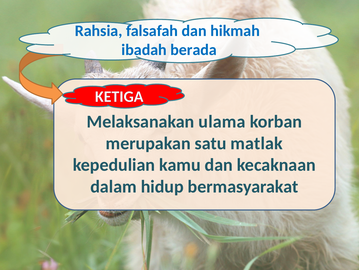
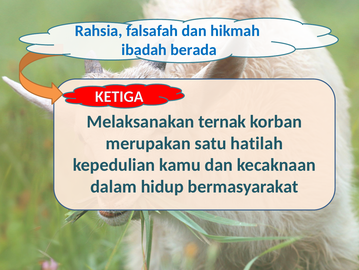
ulama: ulama -> ternak
matlak: matlak -> hatilah
